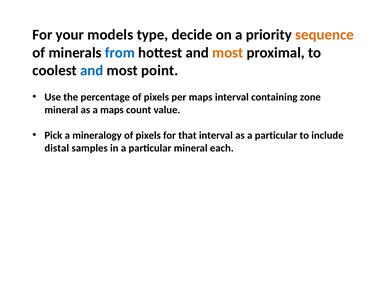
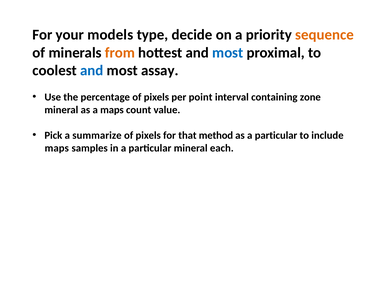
from colour: blue -> orange
most at (228, 53) colour: orange -> blue
point: point -> assay
per maps: maps -> point
mineralogy: mineralogy -> summarize
that interval: interval -> method
distal at (57, 148): distal -> maps
